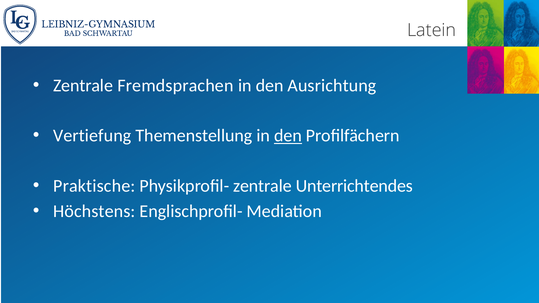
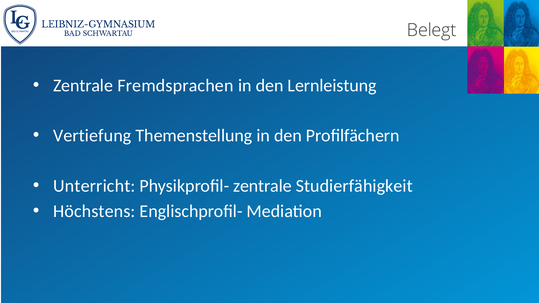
Latein: Latein -> Belegt
Ausrichtung: Ausrichtung -> Lernleistung
den at (288, 136) underline: present -> none
Praktische: Praktische -> Unterricht
Unterrichtendes: Unterrichtendes -> Studierfähigkeit
